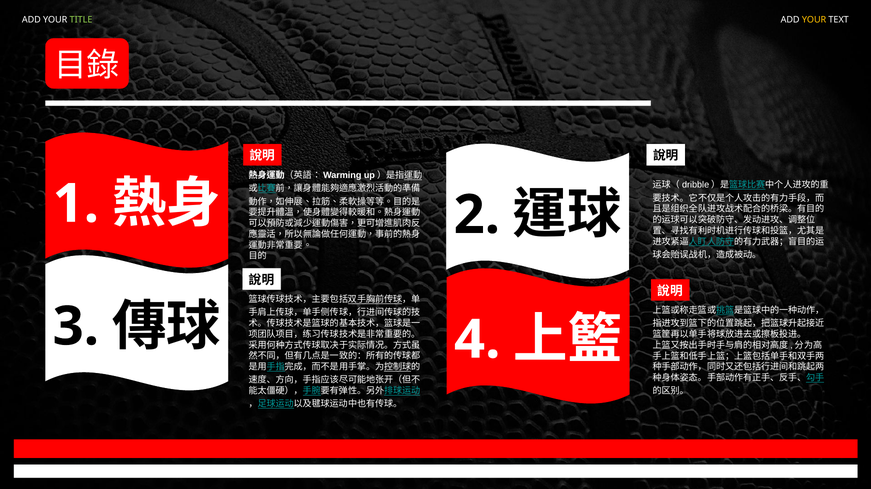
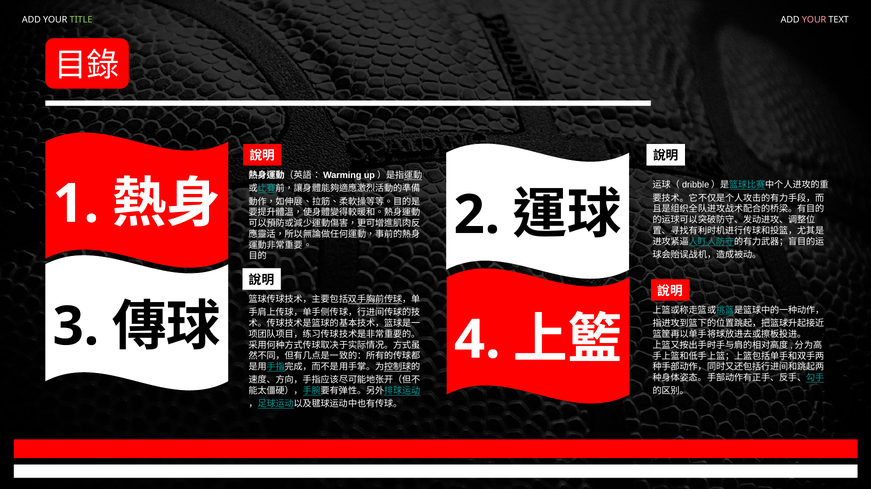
YOUR at (814, 20) colour: yellow -> pink
